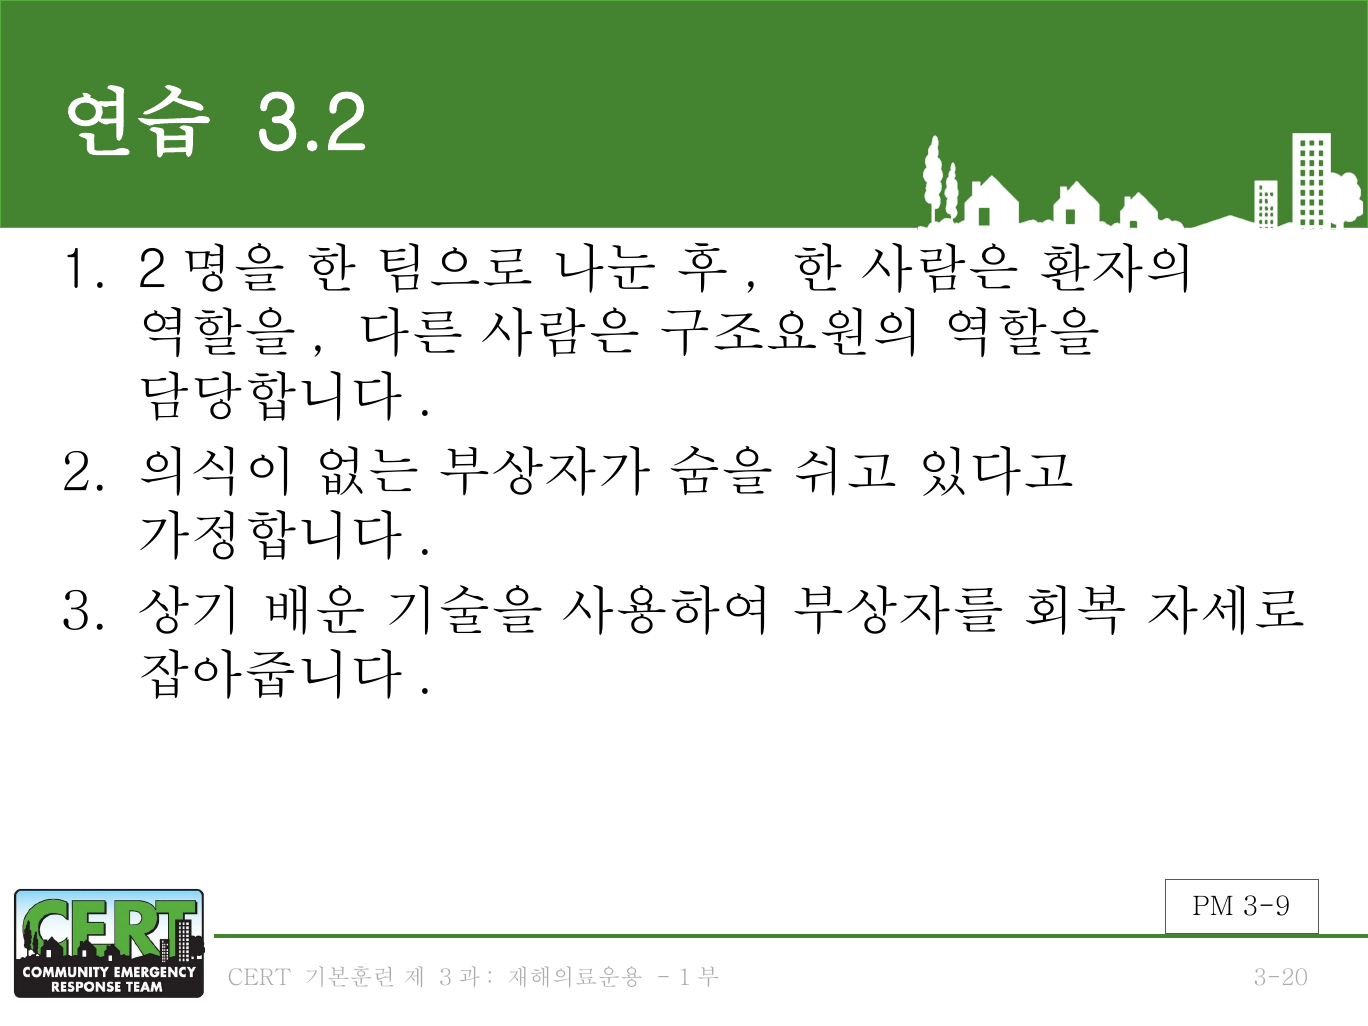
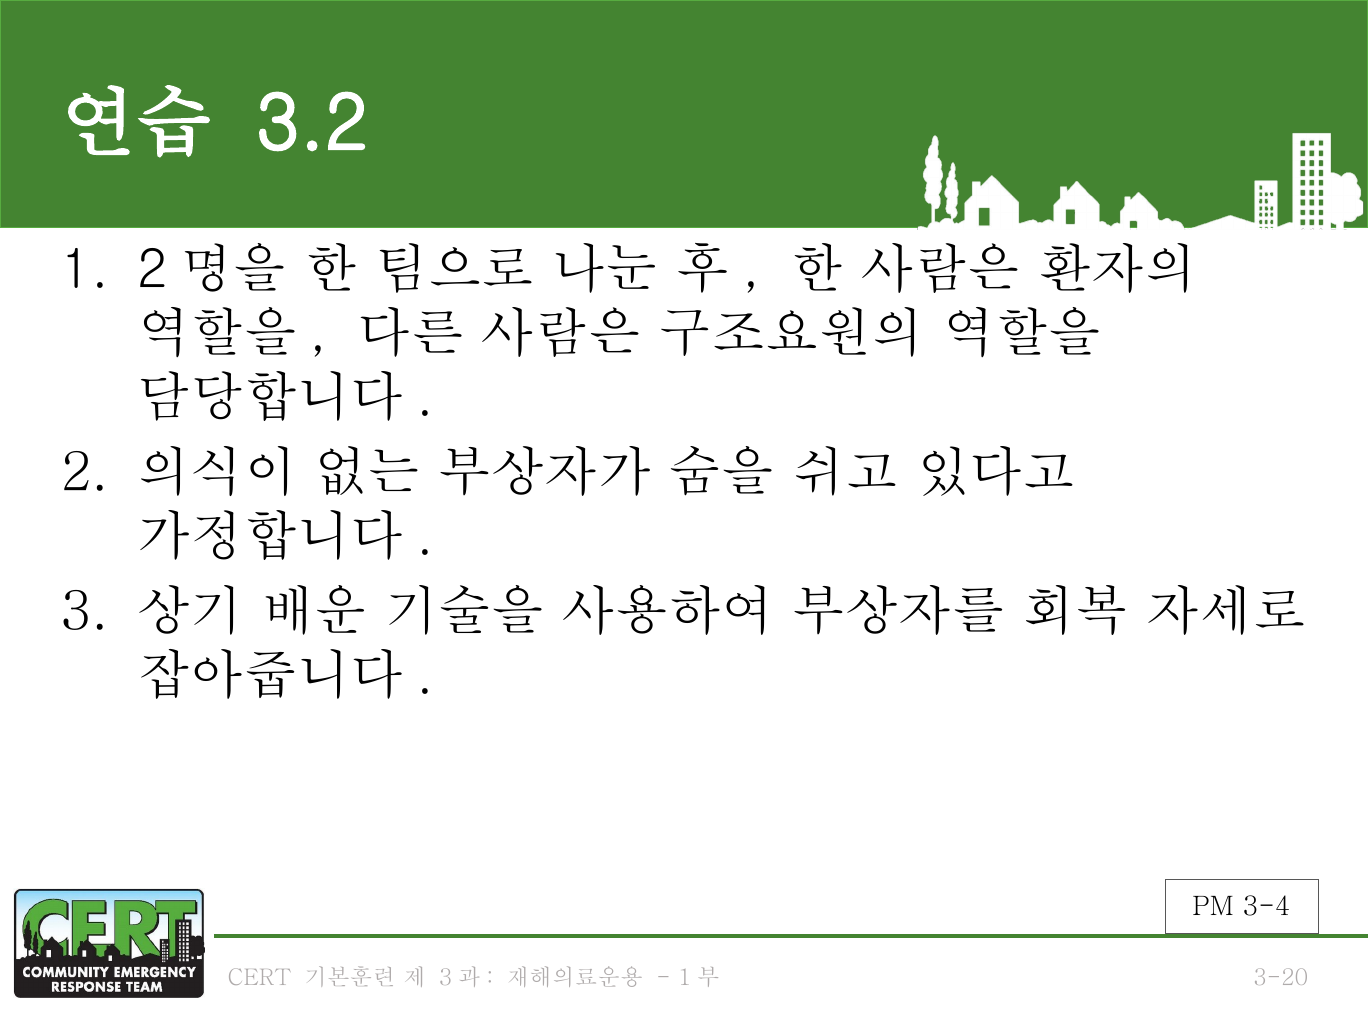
3-9: 3-9 -> 3-4
